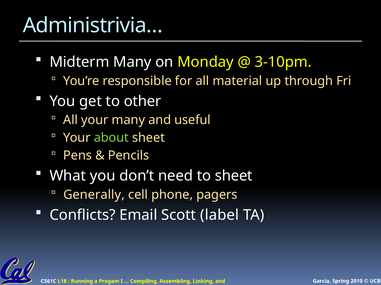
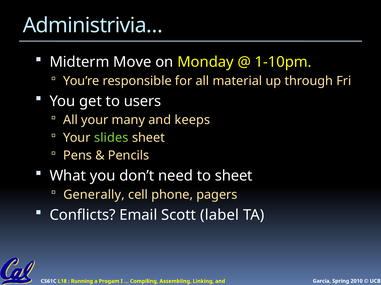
Midterm Many: Many -> Move
3-10pm: 3-10pm -> 1-10pm
other: other -> users
useful: useful -> keeps
about: about -> slides
